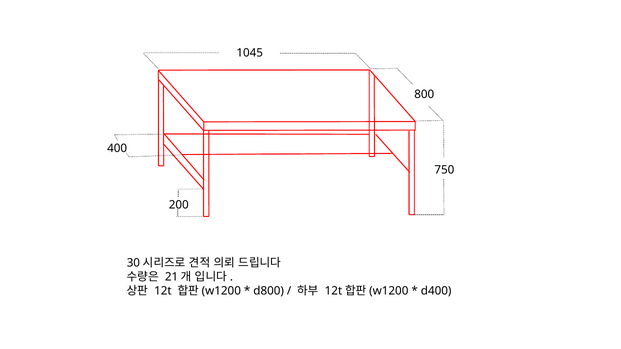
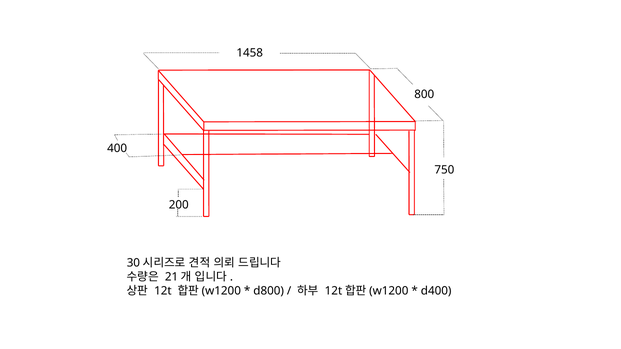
1045: 1045 -> 1458
